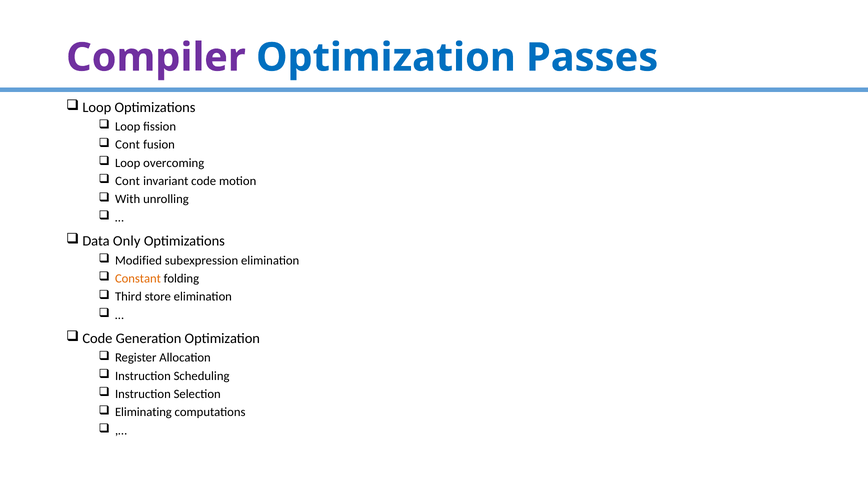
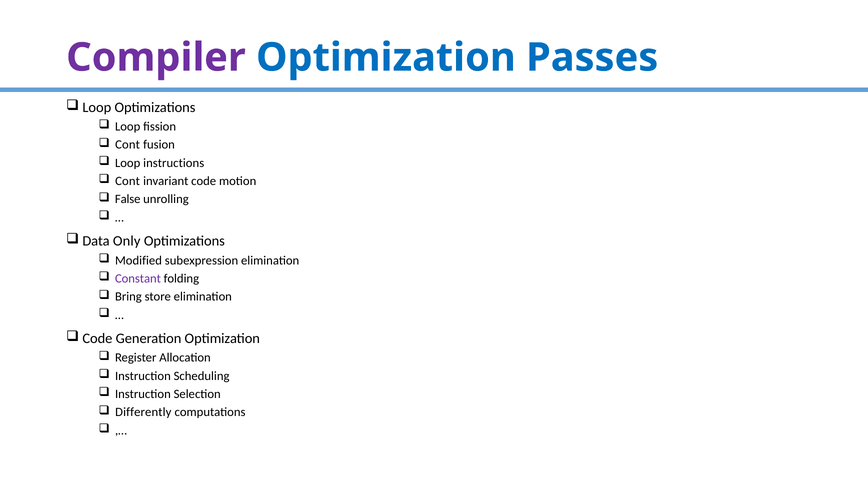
overcoming: overcoming -> instructions
With: With -> False
Constant colour: orange -> purple
Third: Third -> Bring
Eliminating: Eliminating -> Differently
